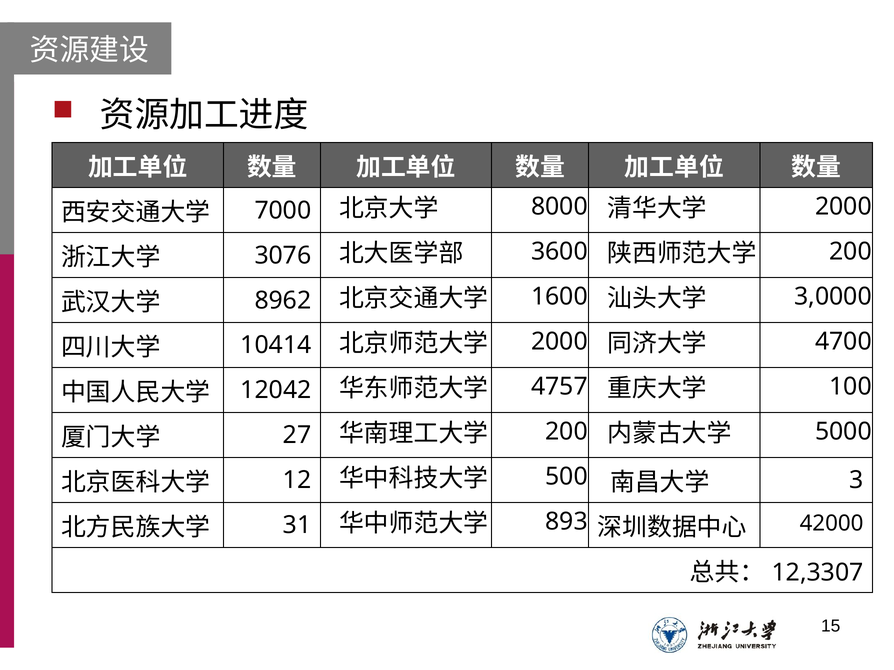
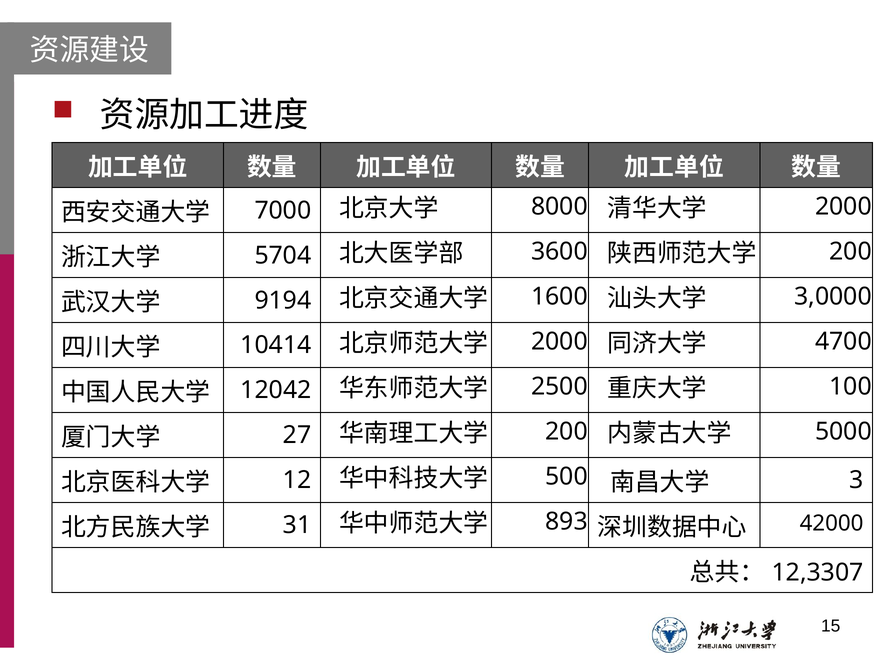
3076: 3076 -> 5704
8962: 8962 -> 9194
4757: 4757 -> 2500
